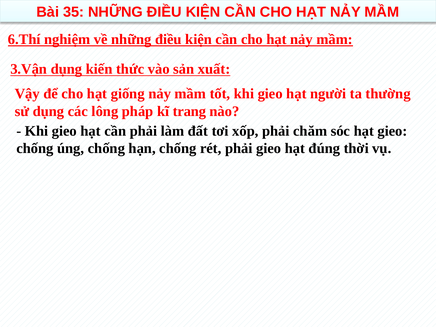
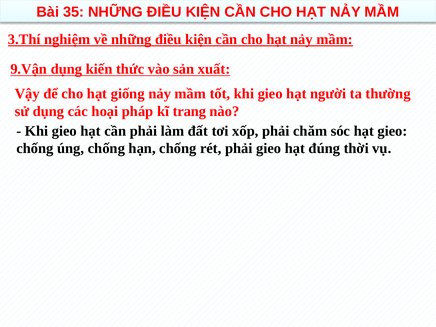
6.Thí: 6.Thí -> 3.Thí
3.Vận: 3.Vận -> 9.Vận
lông: lông -> hoại
